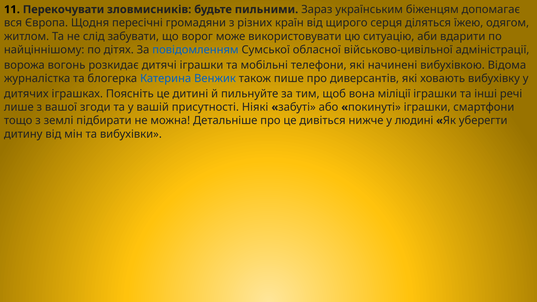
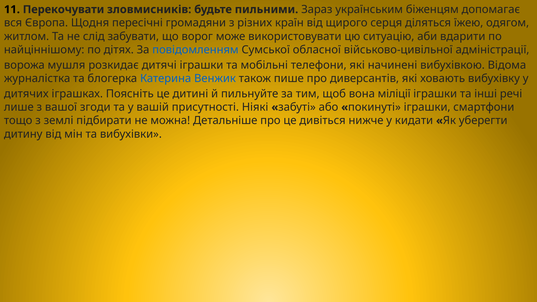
вогонь: вогонь -> мушля
людині: людині -> кидати
